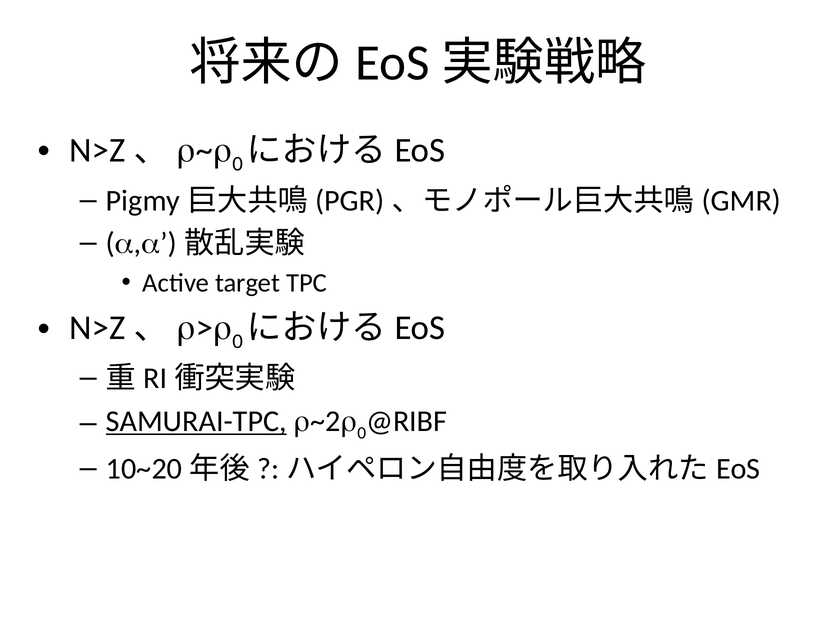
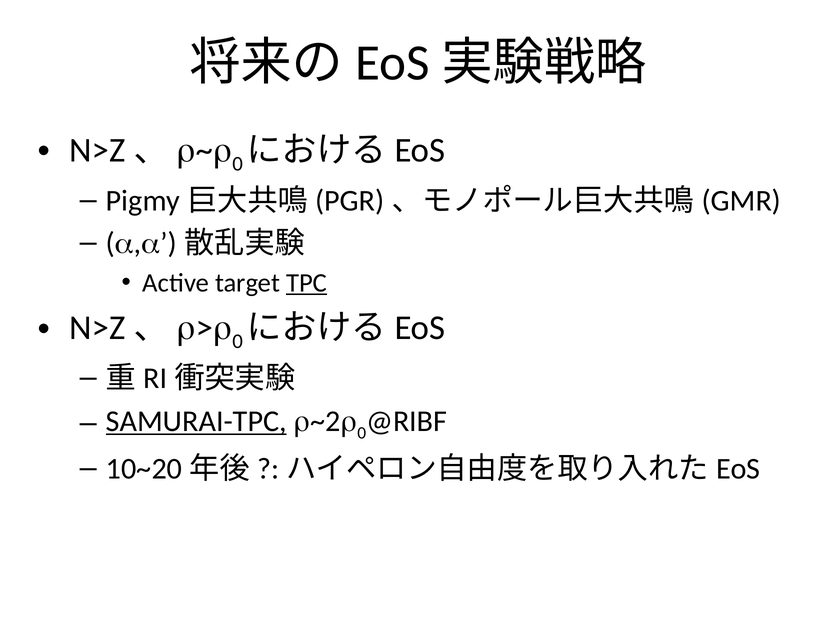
TPC underline: none -> present
